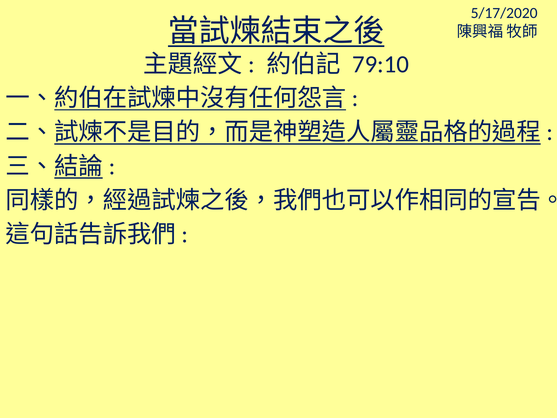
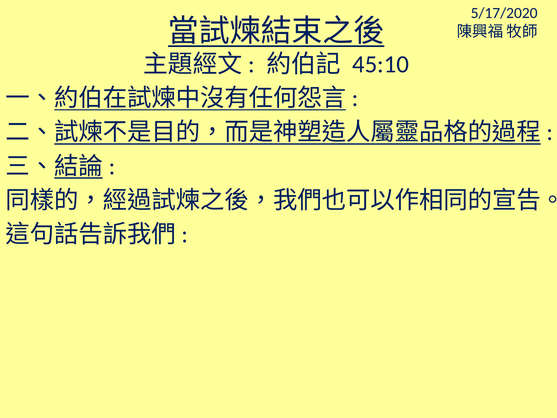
79:10: 79:10 -> 45:10
